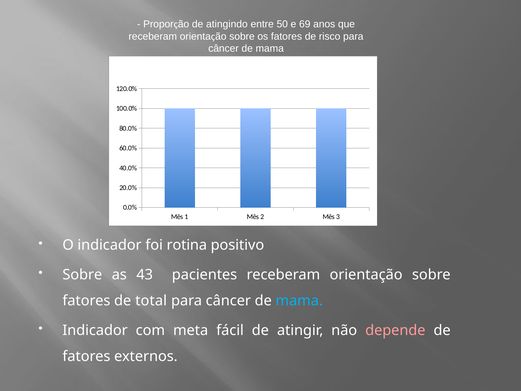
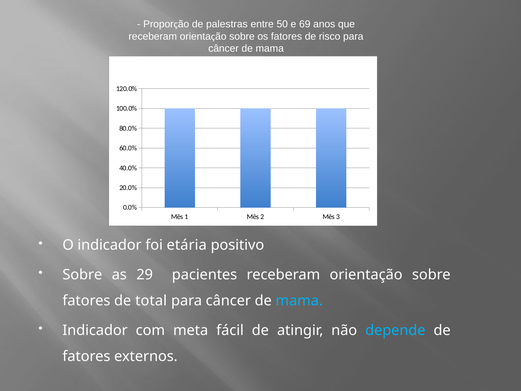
atingindo: atingindo -> palestras
rotina: rotina -> etária
43: 43 -> 29
depende colour: pink -> light blue
